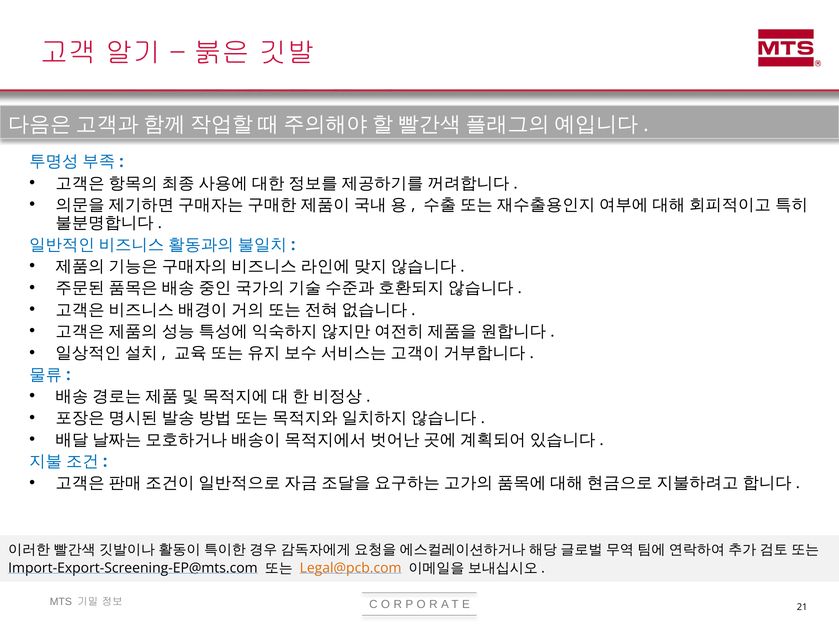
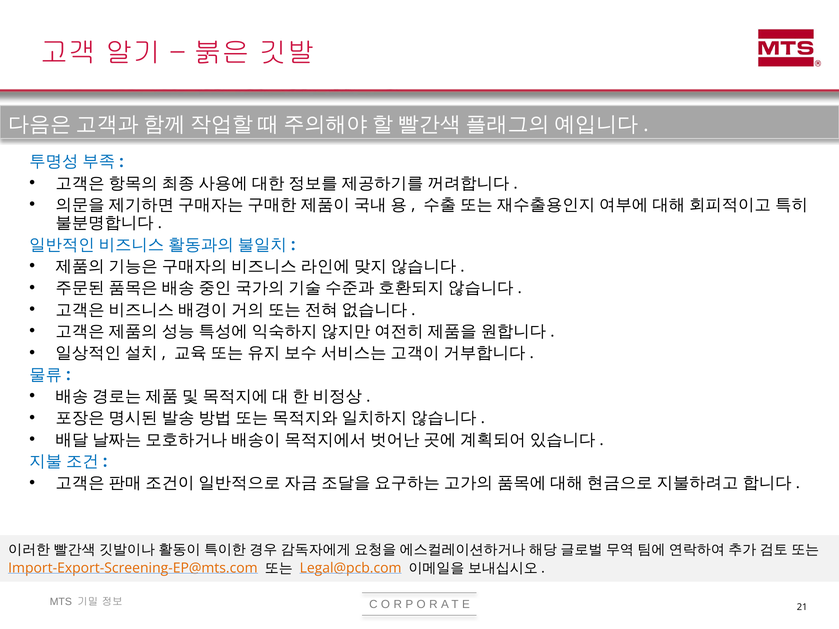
Import-Export-Screening-EP@mts.com colour: black -> orange
